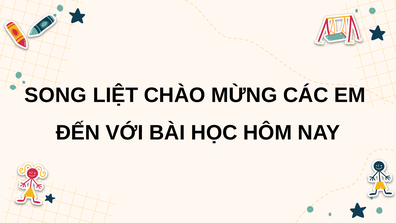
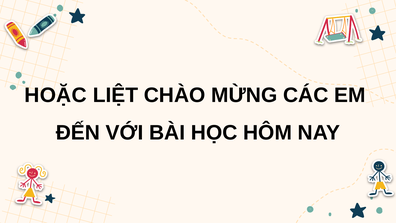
SONG: SONG -> HOẶC
